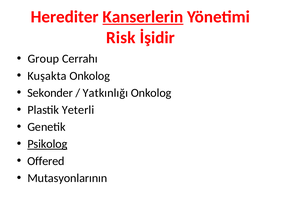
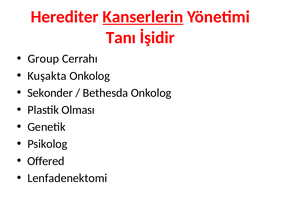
Risk: Risk -> Tanı
Yatkınlığı: Yatkınlığı -> Bethesda
Yeterli: Yeterli -> Olması
Psikolog underline: present -> none
Mutasyonlarının: Mutasyonlarının -> Lenfadenektomi
